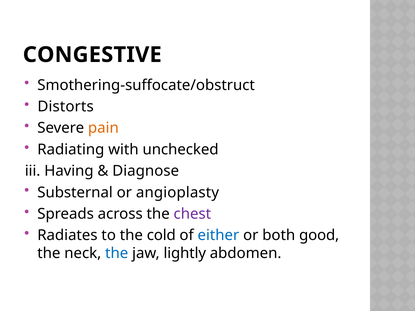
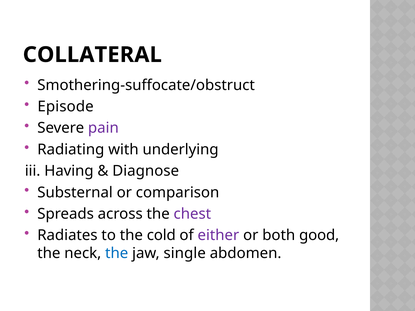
CONGESTIVE: CONGESTIVE -> COLLATERAL
Distorts: Distorts -> Episode
pain colour: orange -> purple
unchecked: unchecked -> underlying
angioplasty: angioplasty -> comparison
either colour: blue -> purple
lightly: lightly -> single
